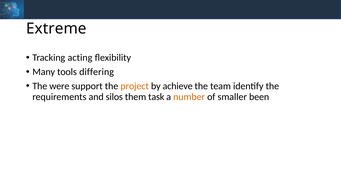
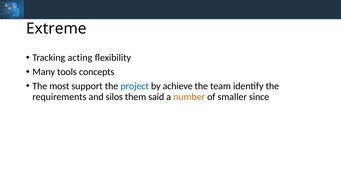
differing: differing -> concepts
were: were -> most
project colour: orange -> blue
task: task -> said
been: been -> since
